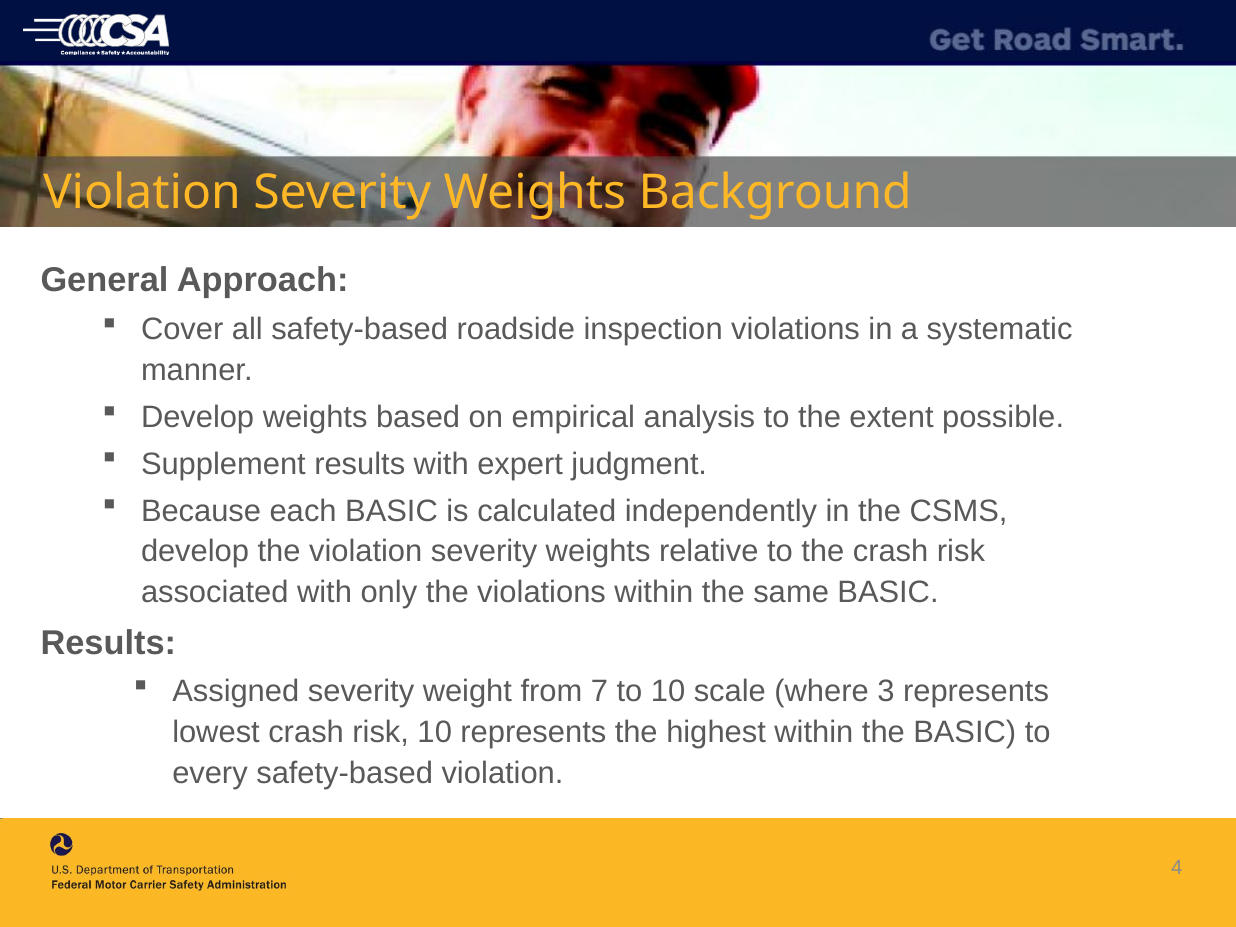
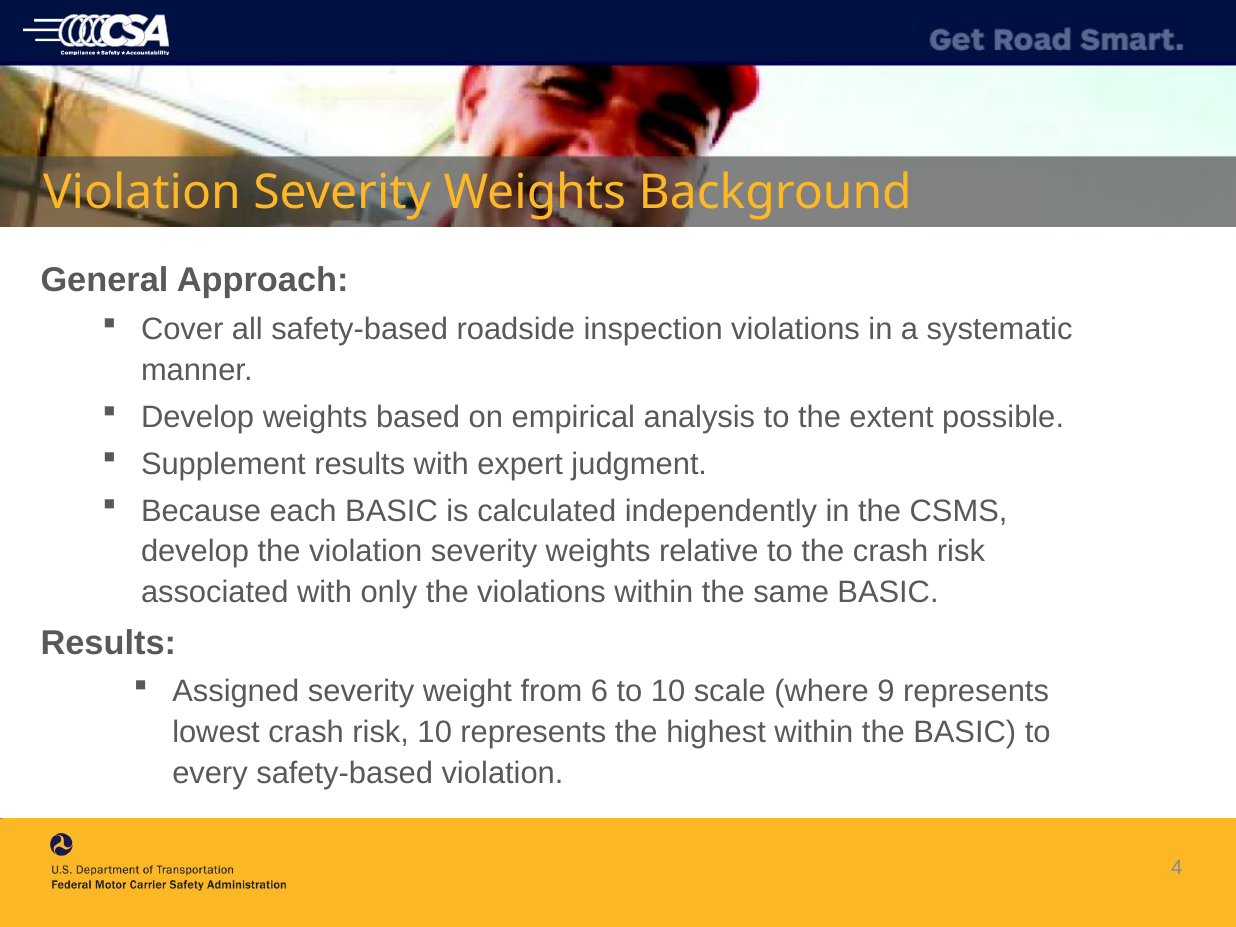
7: 7 -> 6
3: 3 -> 9
